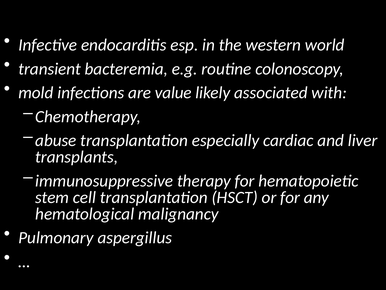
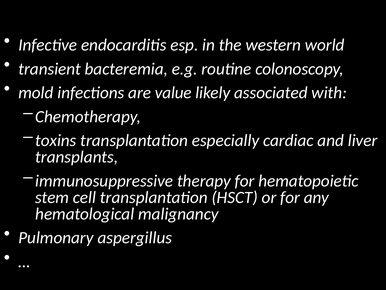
abuse: abuse -> toxins
